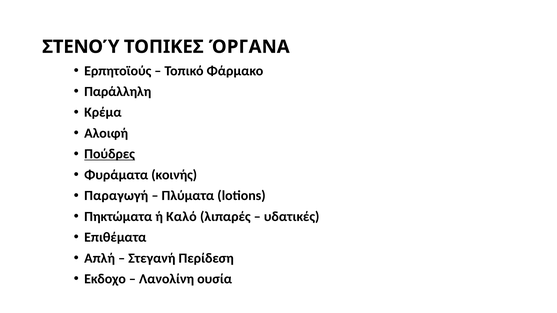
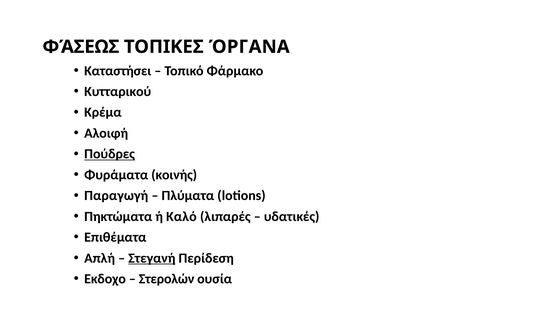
ΣΤΕΝΟΎ: ΣΤΕΝΟΎ -> ΦΆΣΕΩΣ
Ερπητοϊούς: Ερπητοϊούς -> Καταστήσει
Παράλληλη: Παράλληλη -> Κυτταρικού
Στεγανή underline: none -> present
Λανολίνη: Λανολίνη -> Στερολών
